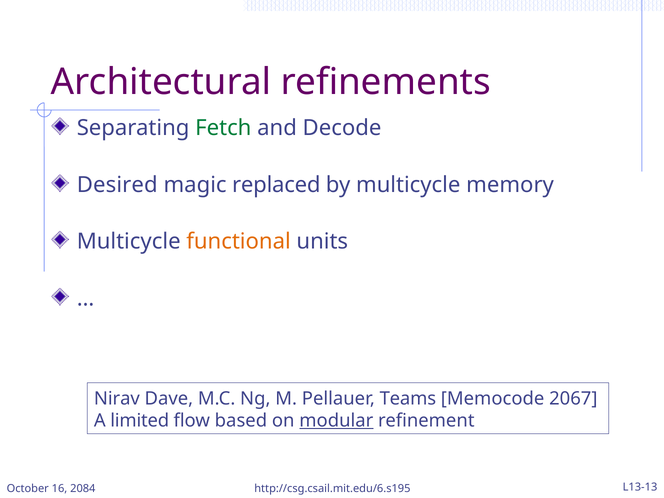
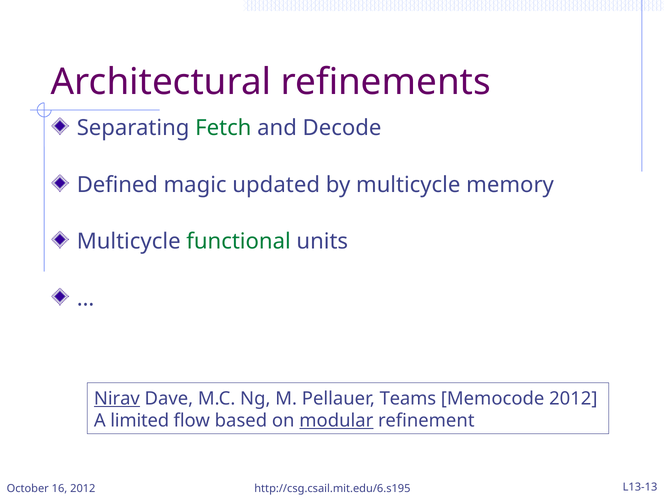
Desired: Desired -> Defined
replaced: replaced -> updated
functional colour: orange -> green
Nirav underline: none -> present
Memocode 2067: 2067 -> 2012
16 2084: 2084 -> 2012
